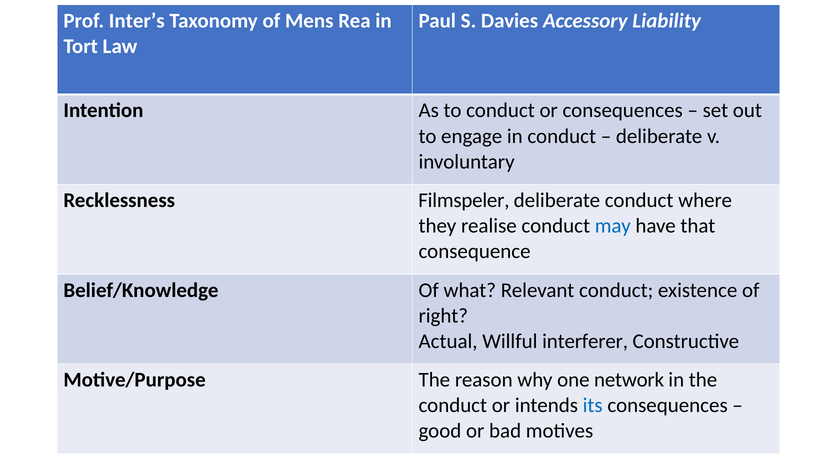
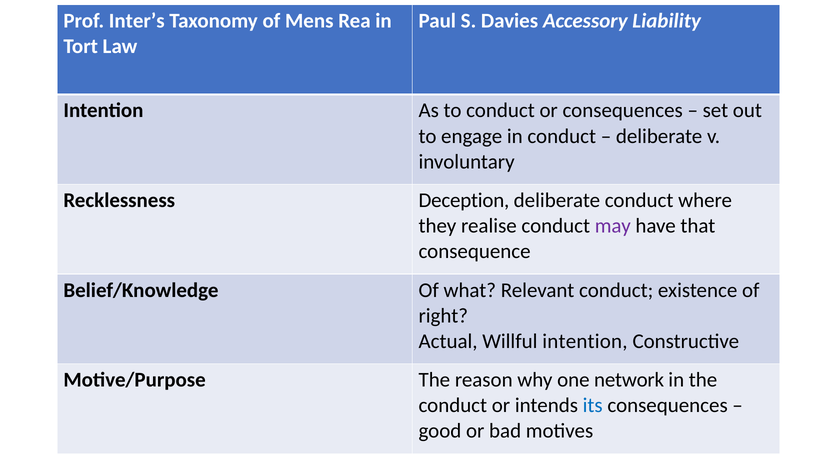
Filmspeler: Filmspeler -> Deception
may colour: blue -> purple
Willful interferer: interferer -> intention
